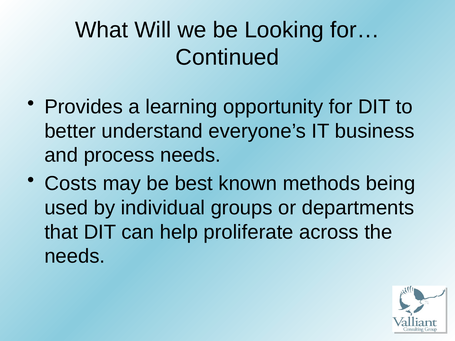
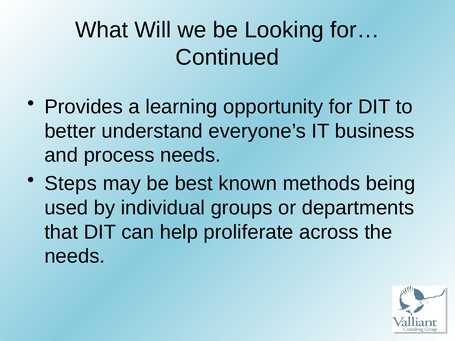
Costs: Costs -> Steps
